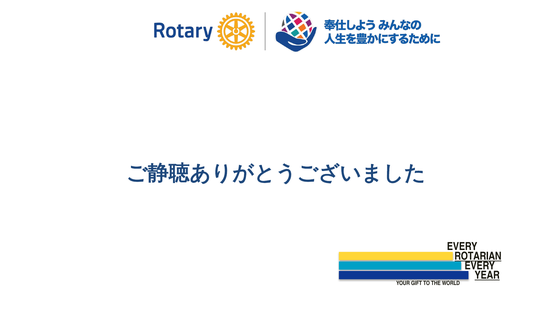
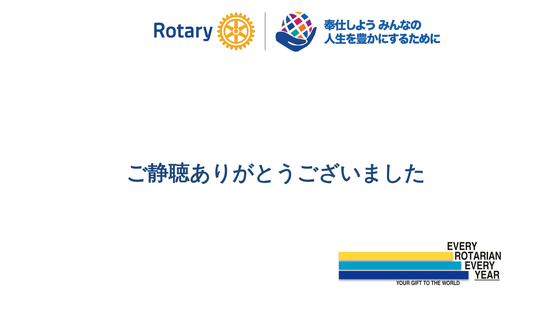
ROTARIAN underline: present -> none
